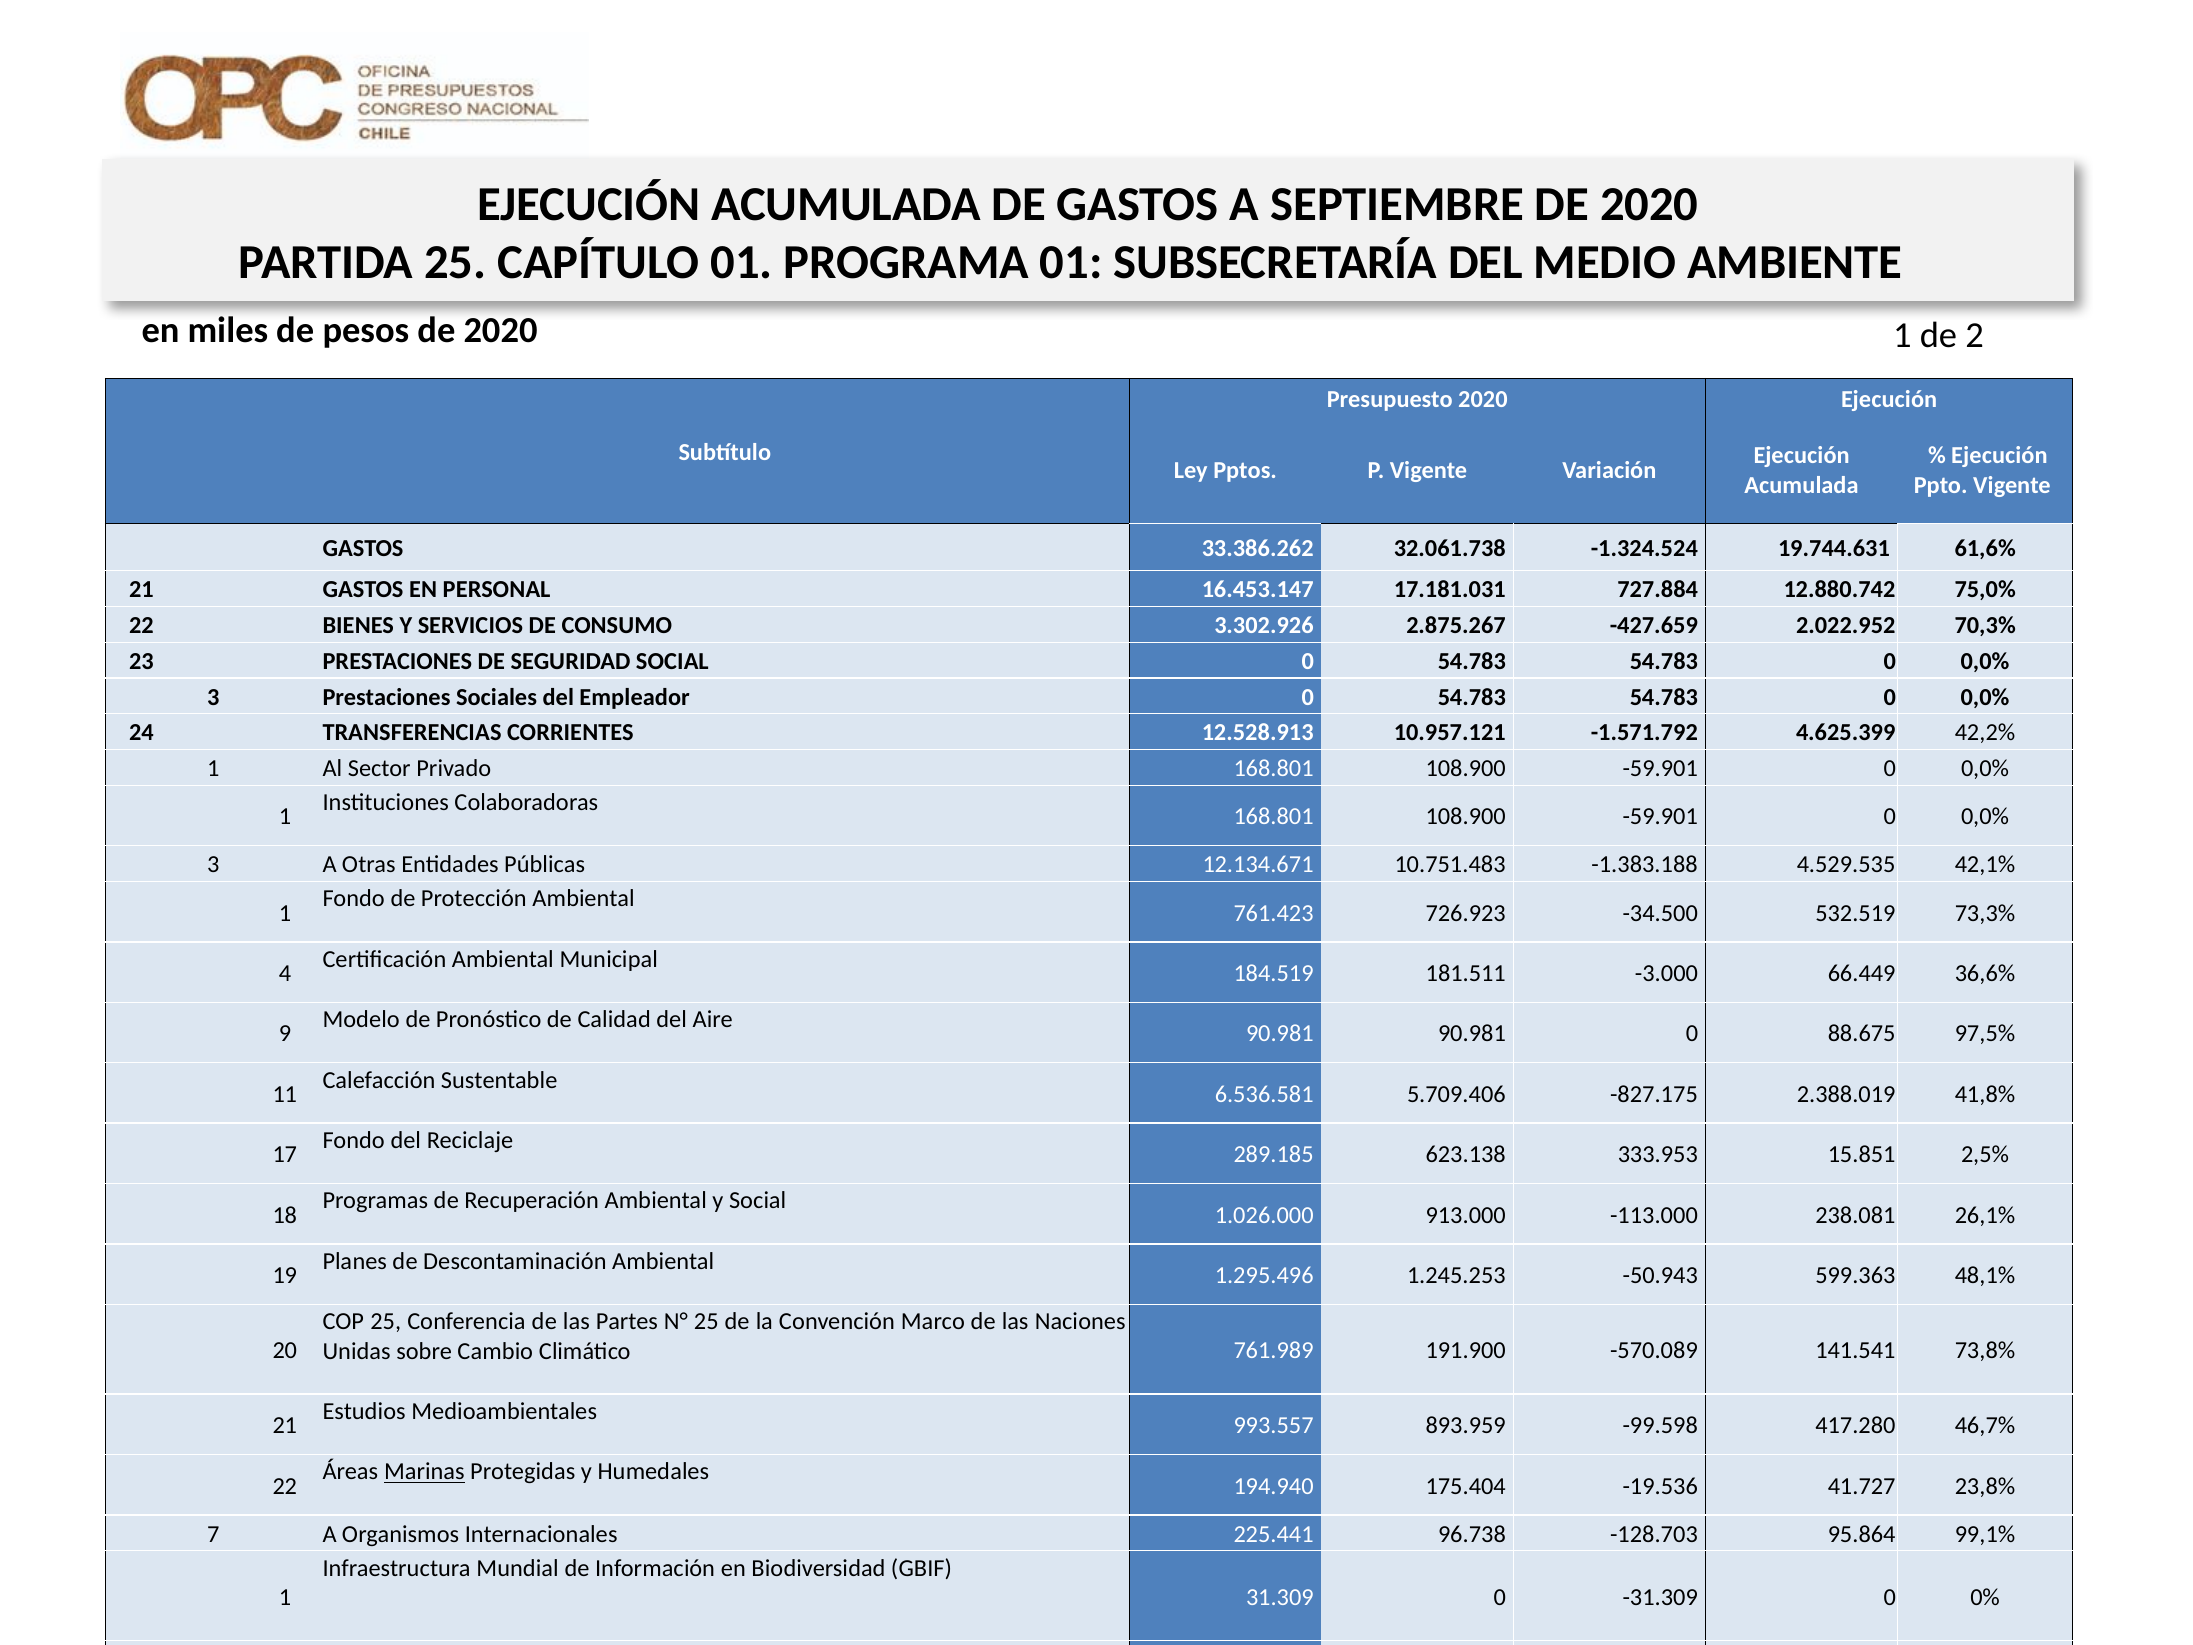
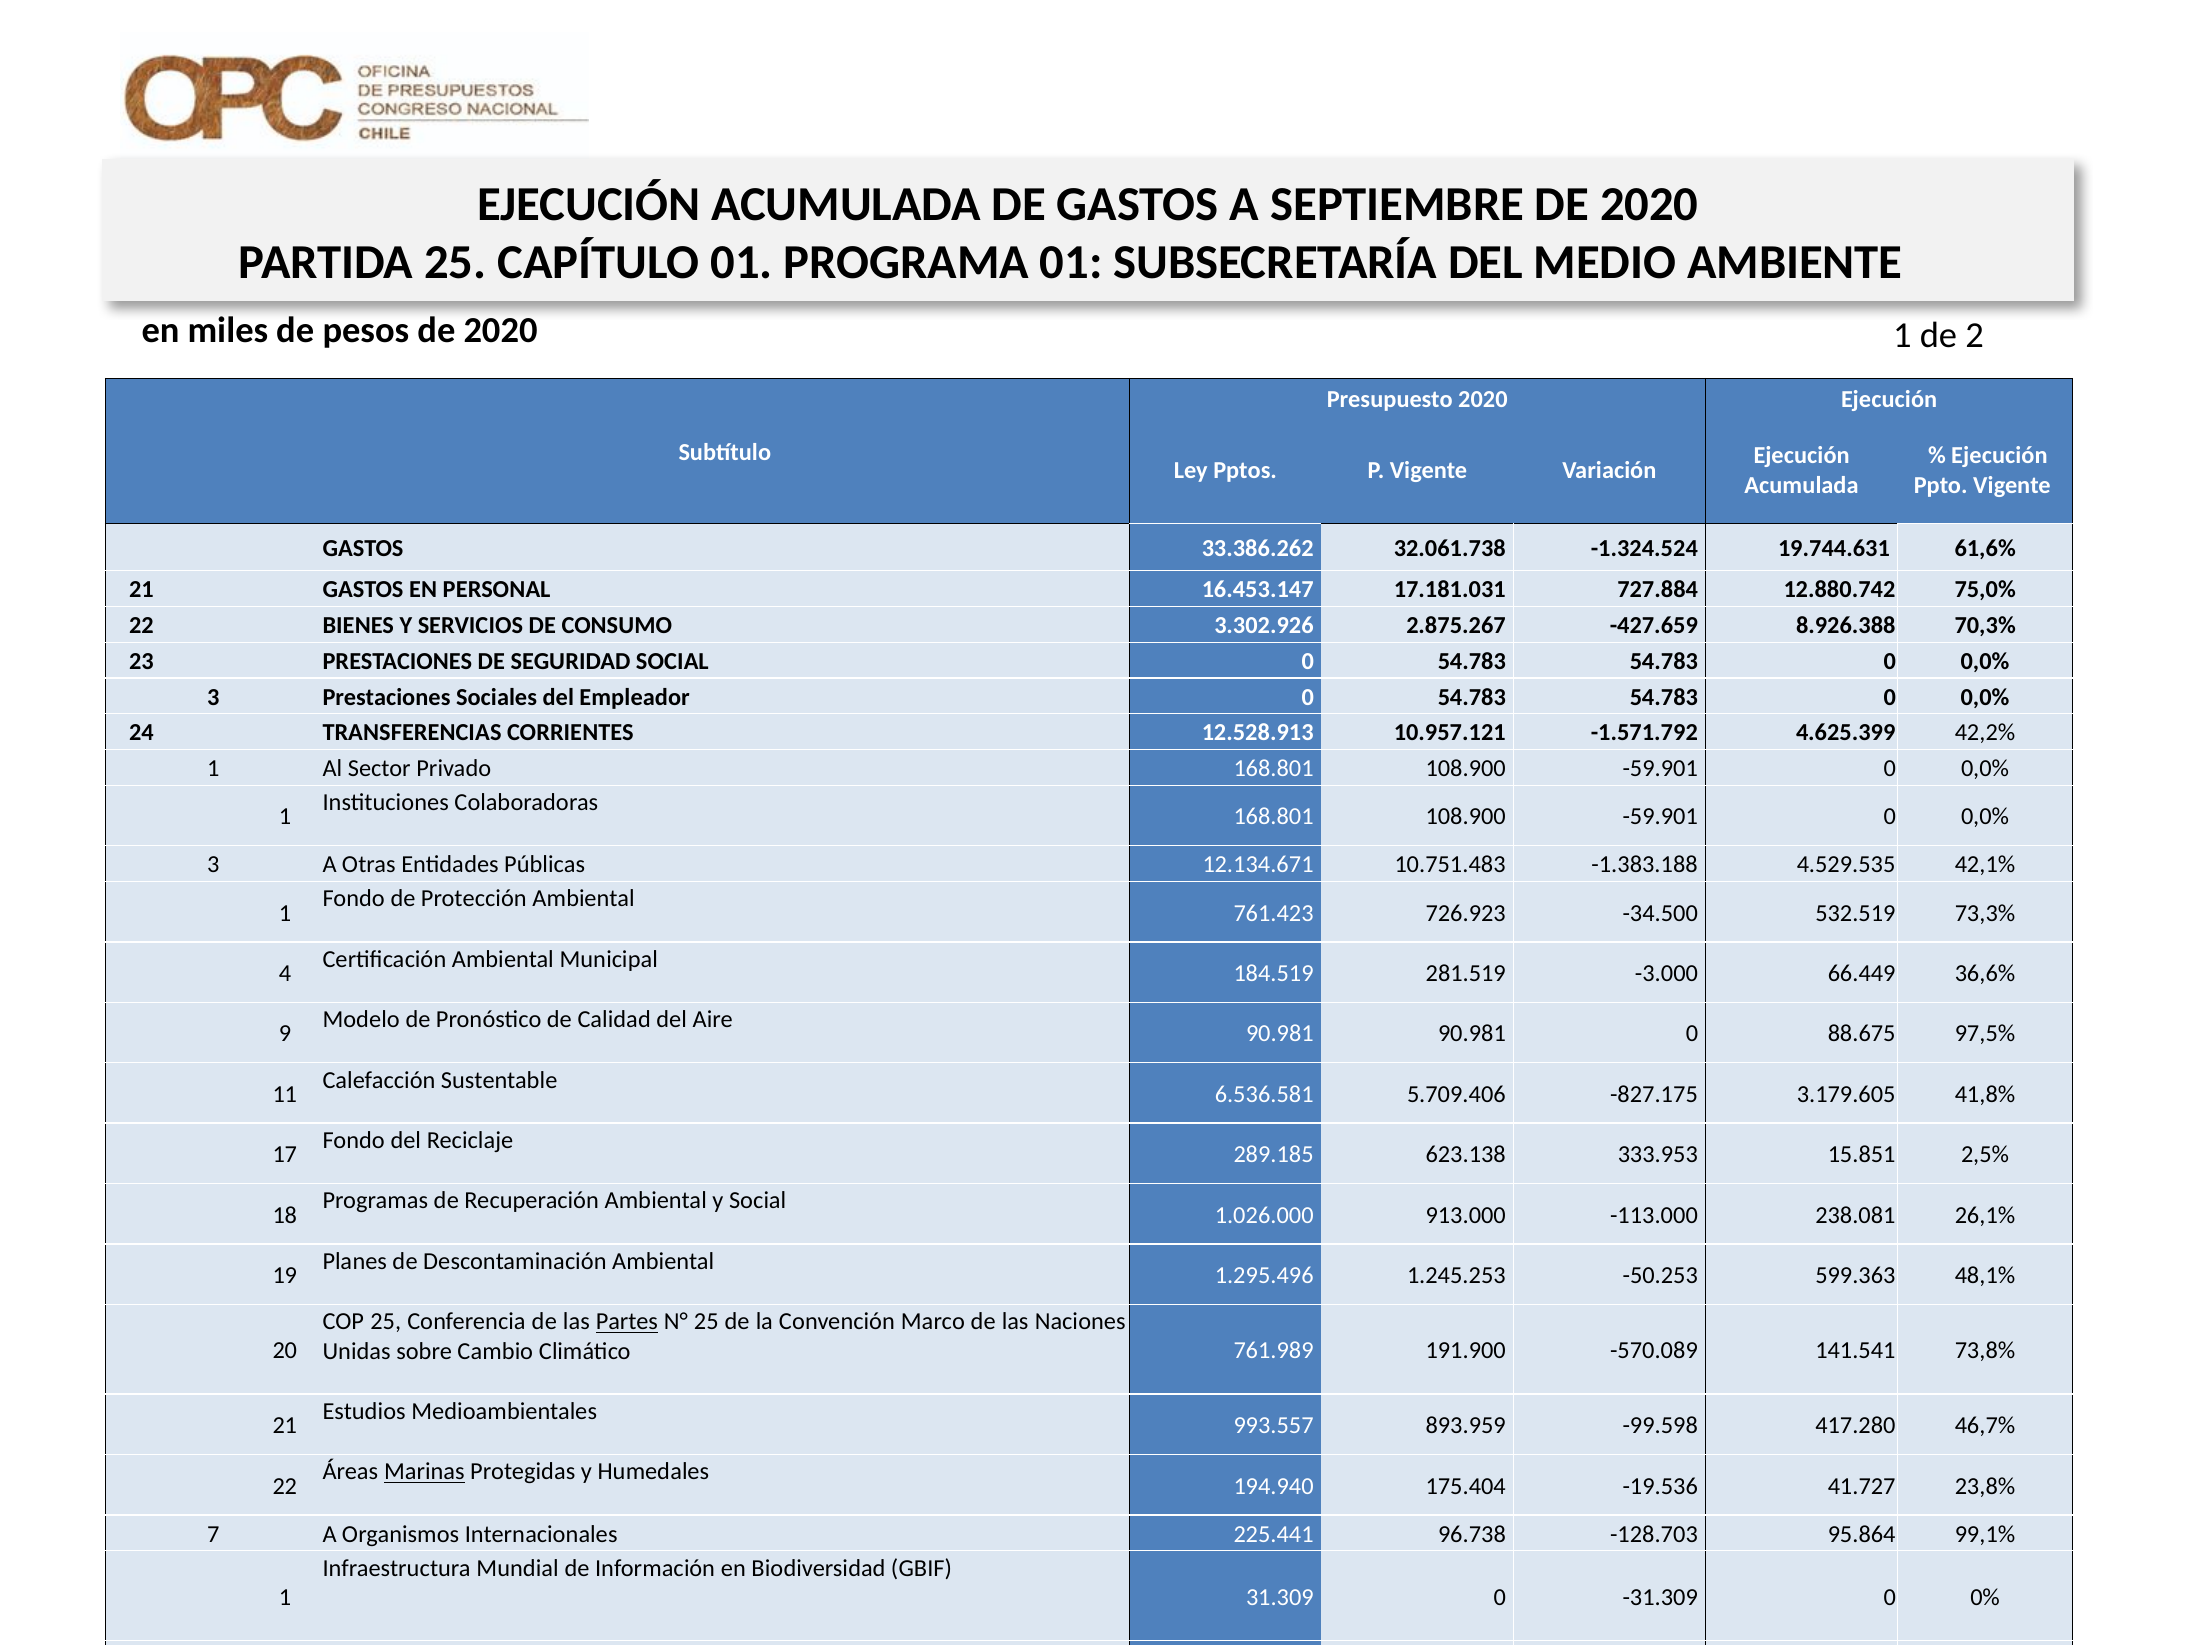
2.022.952: 2.022.952 -> 8.926.388
181.511: 181.511 -> 281.519
2.388.019: 2.388.019 -> 3.179.605
-50.943: -50.943 -> -50.253
Partes underline: none -> present
